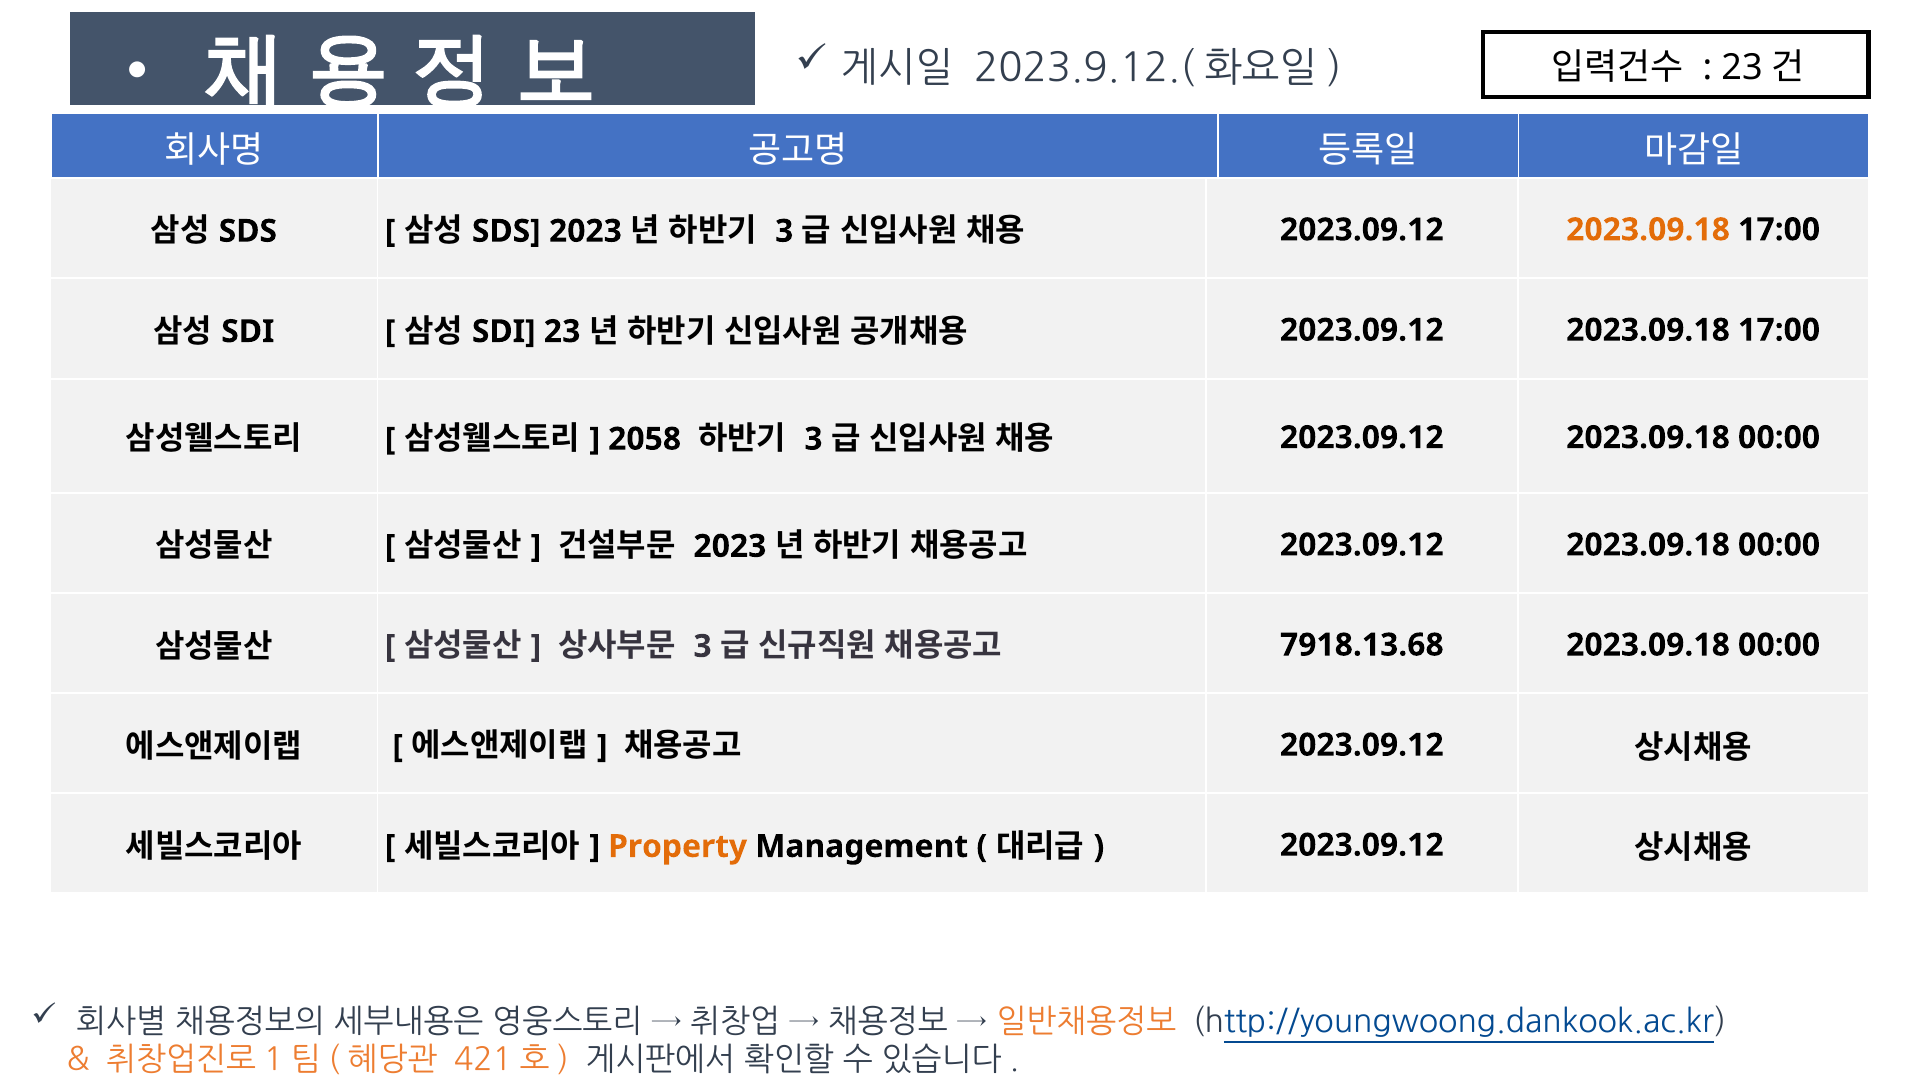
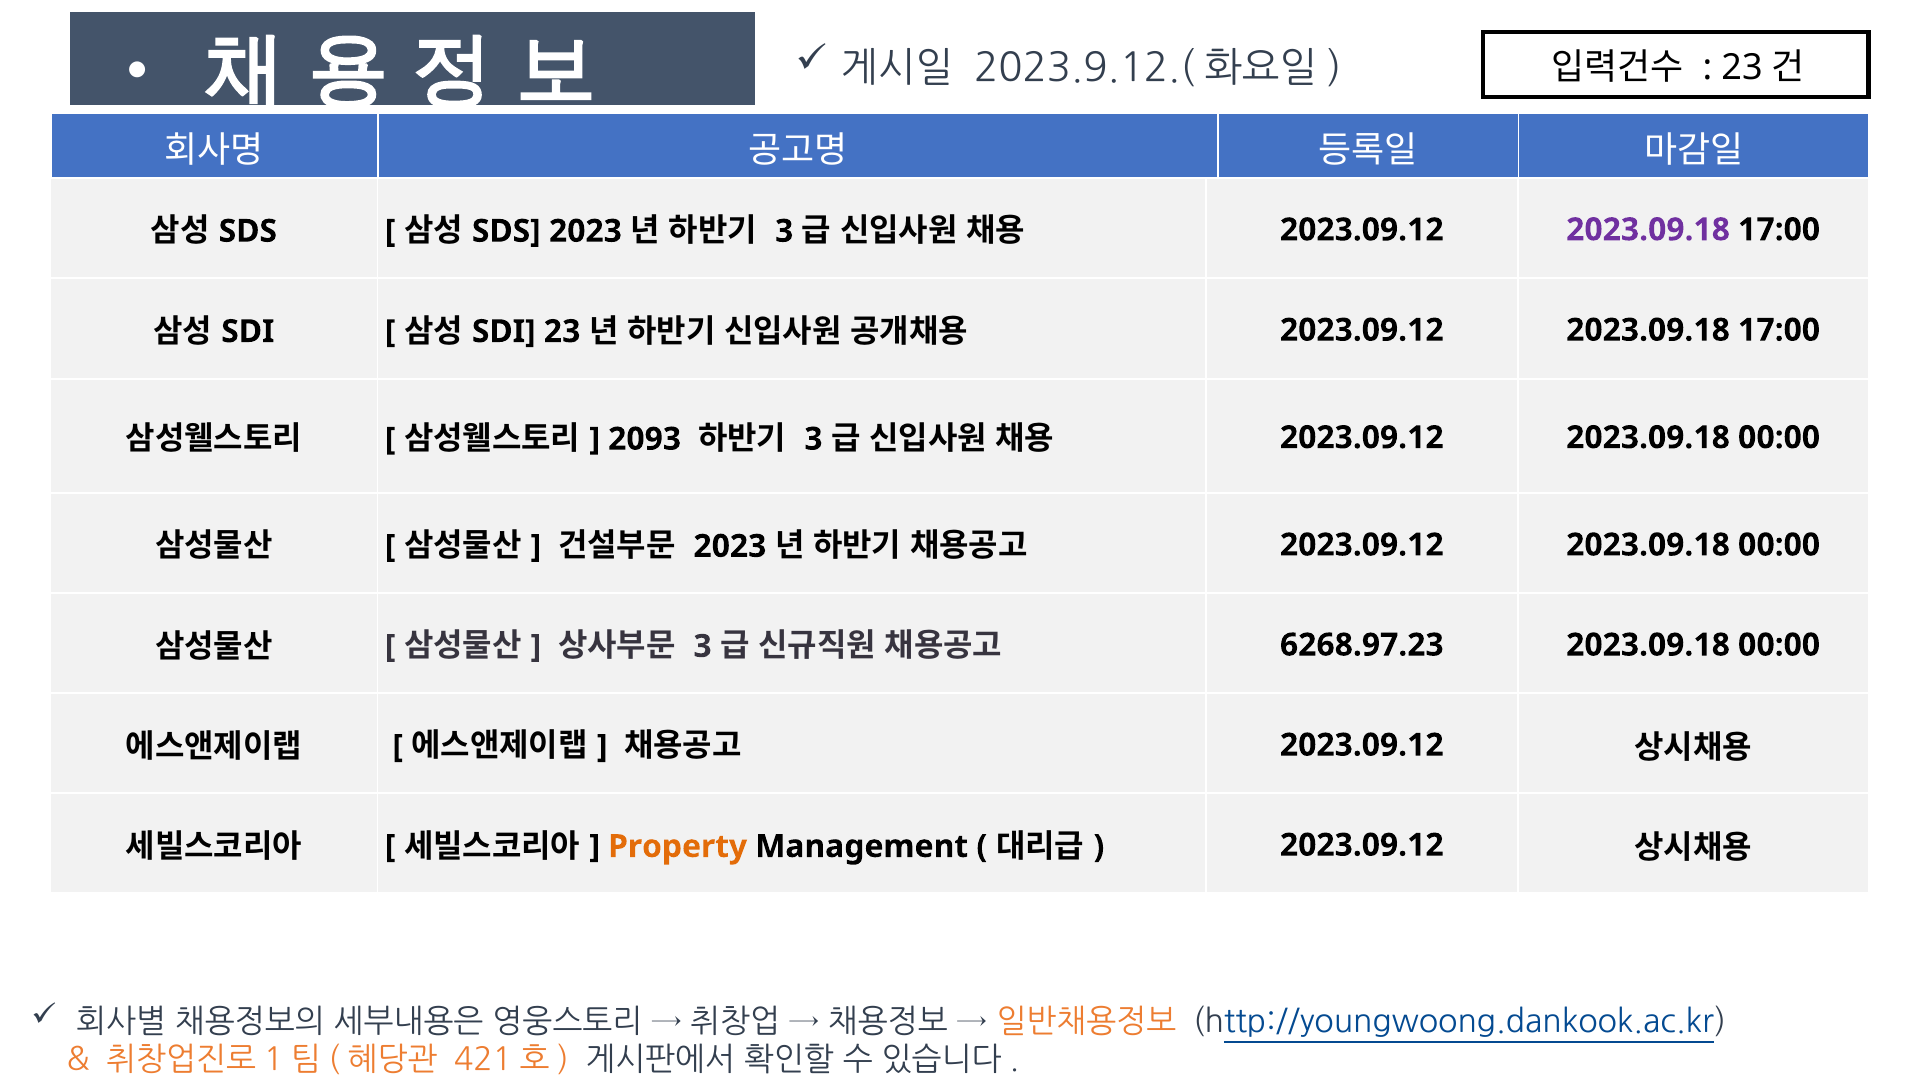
2023.09.18 at (1648, 230) colour: orange -> purple
2058: 2058 -> 2093
7918.13.68: 7918.13.68 -> 6268.97.23
